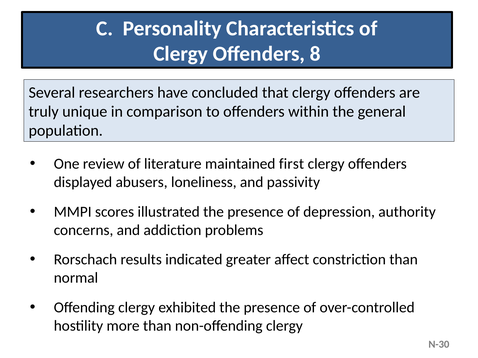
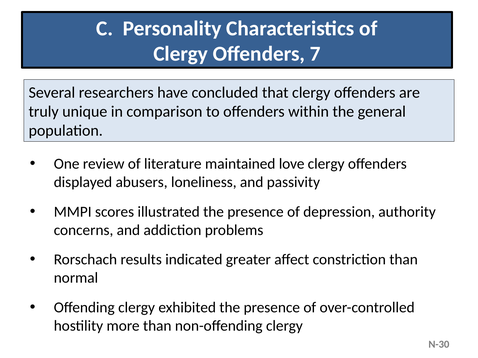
8: 8 -> 7
first: first -> love
